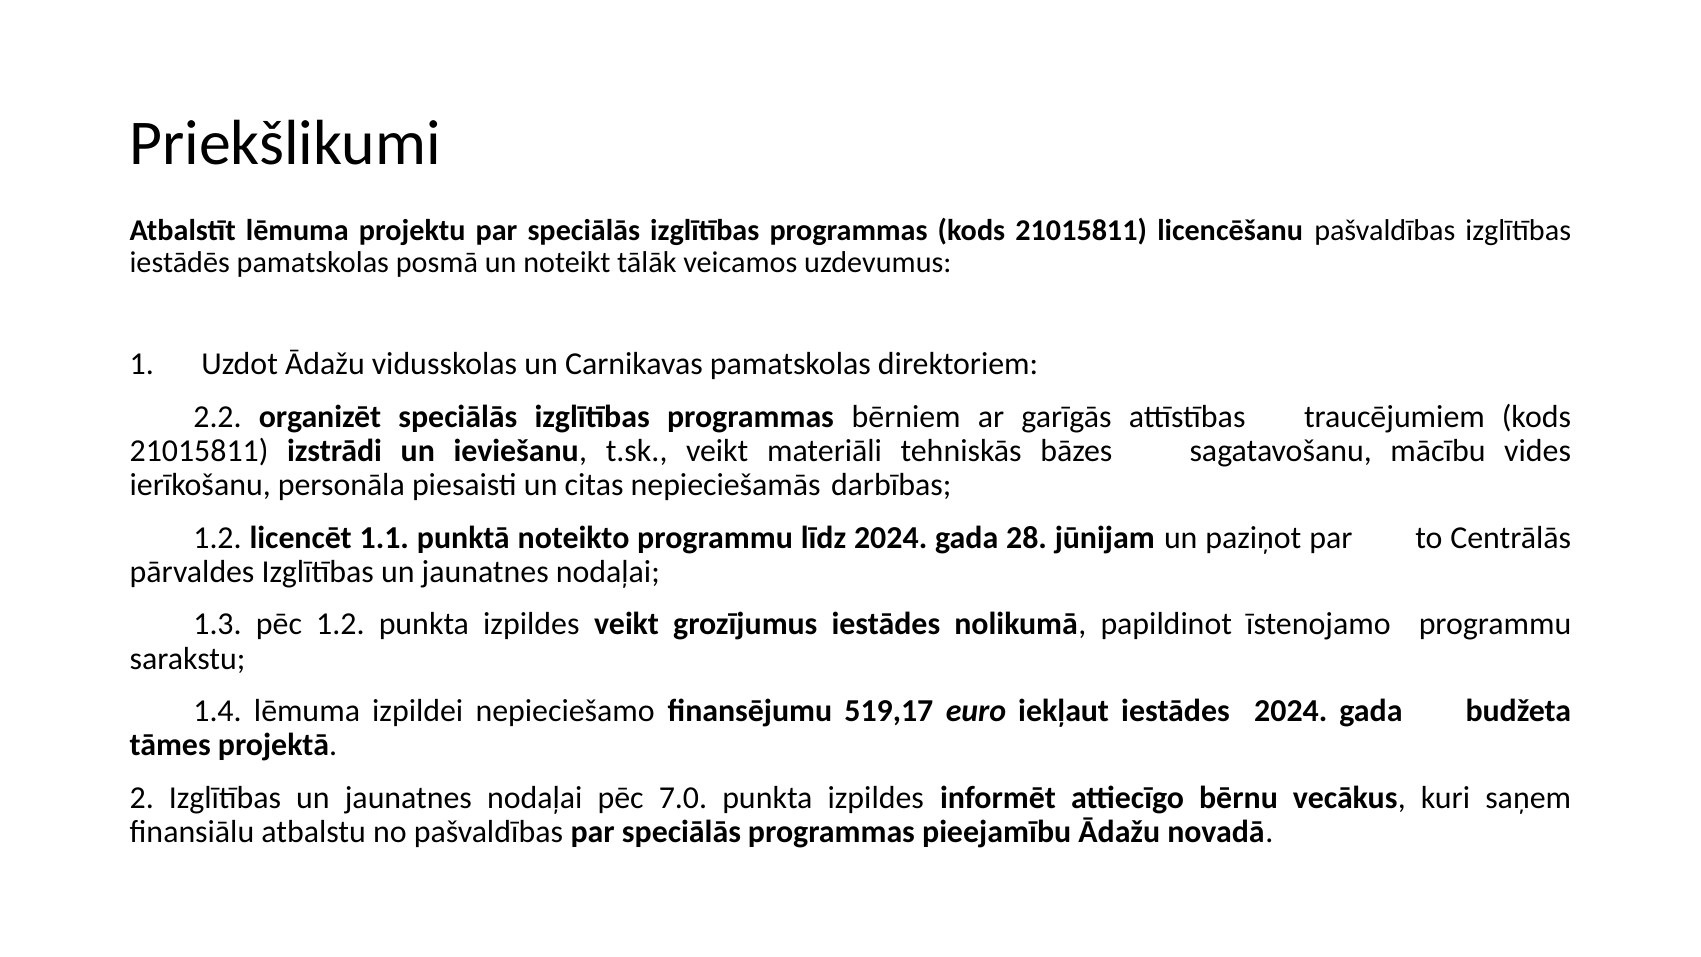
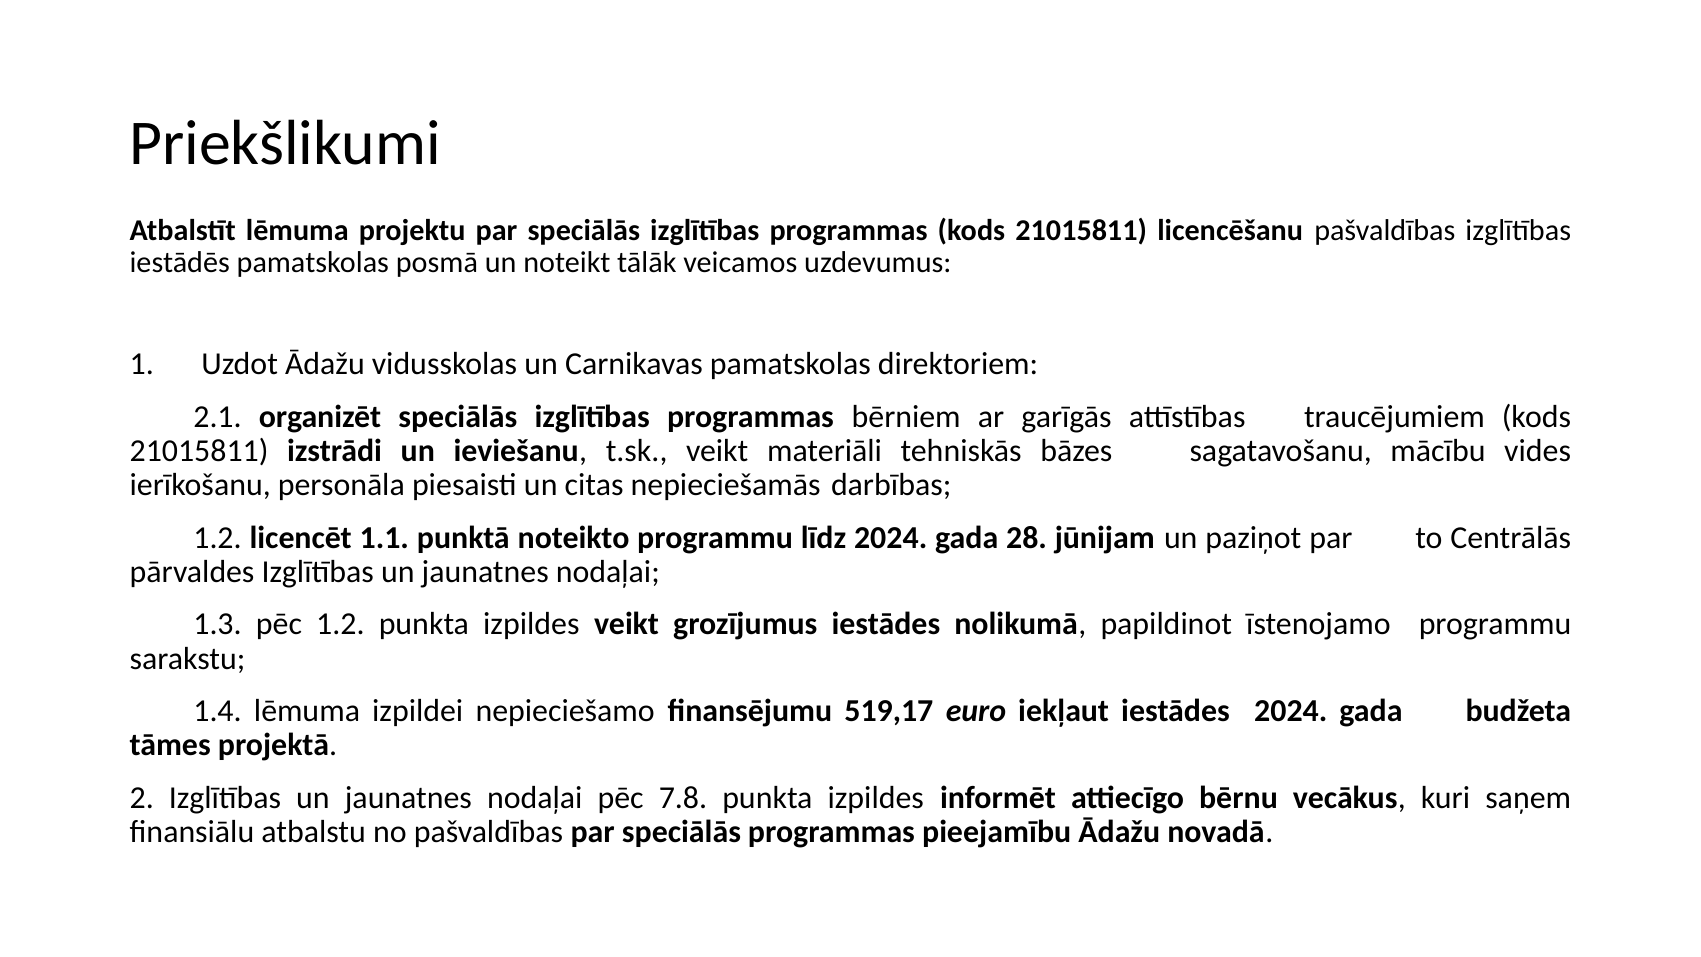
2.2: 2.2 -> 2.1
7.0: 7.0 -> 7.8
